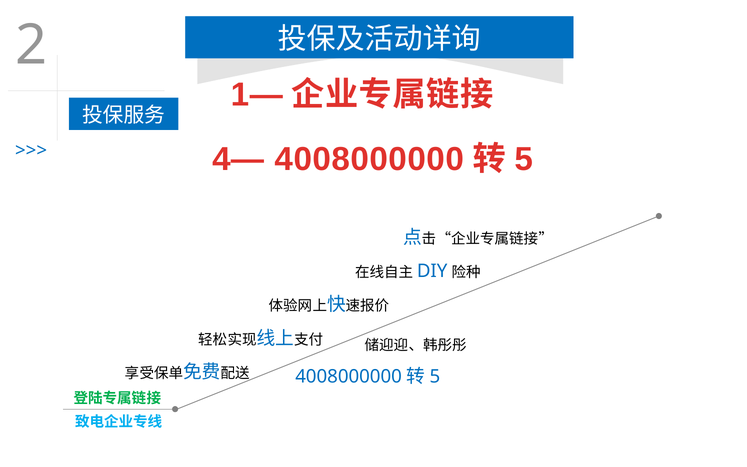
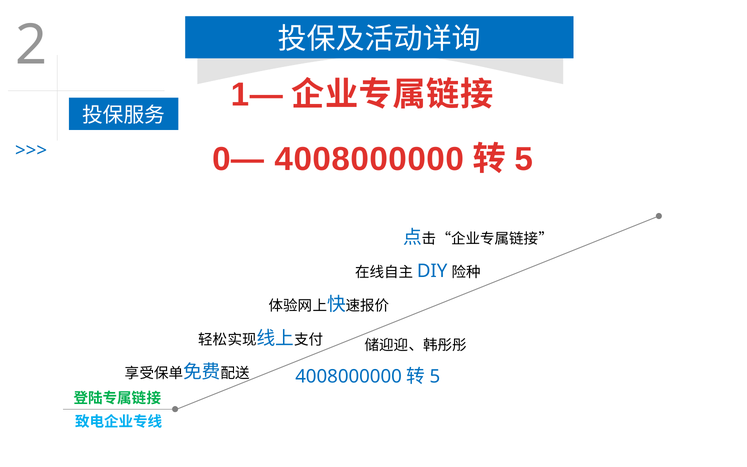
4—: 4— -> 0—
